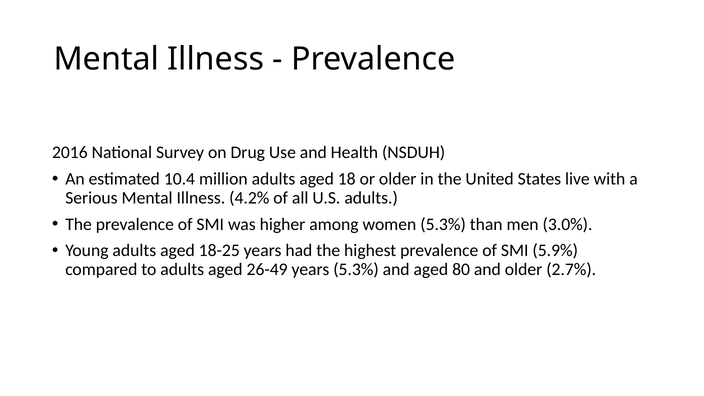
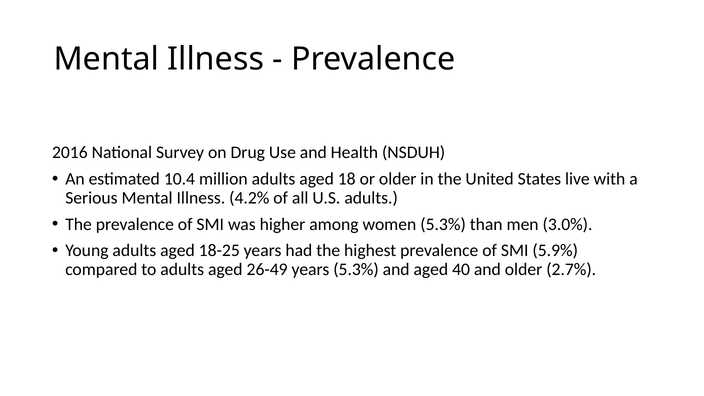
80: 80 -> 40
